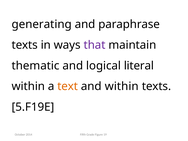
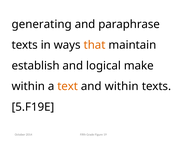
that colour: purple -> orange
thematic: thematic -> establish
literal: literal -> make
